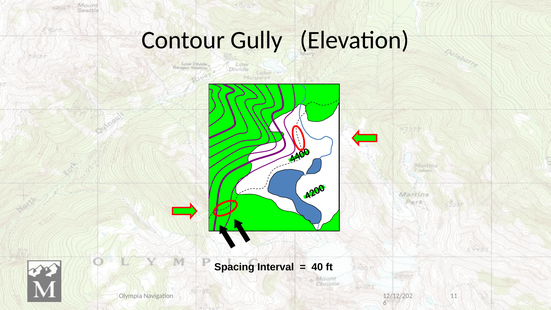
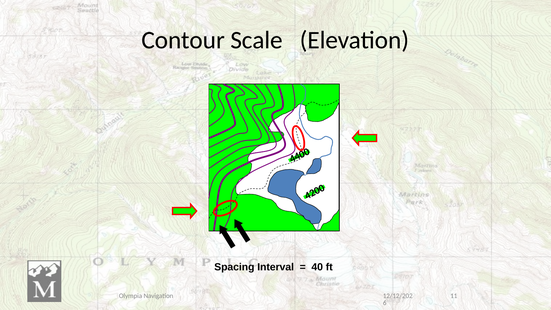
Gully: Gully -> Scale
